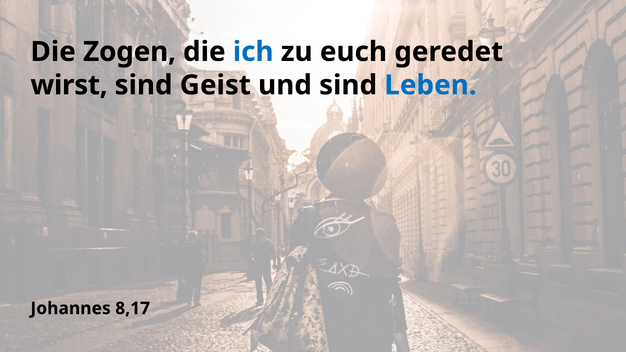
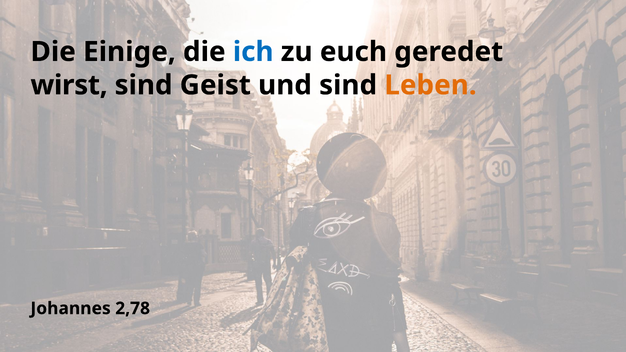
Zogen: Zogen -> Einige
Leben colour: blue -> orange
8,17: 8,17 -> 2,78
